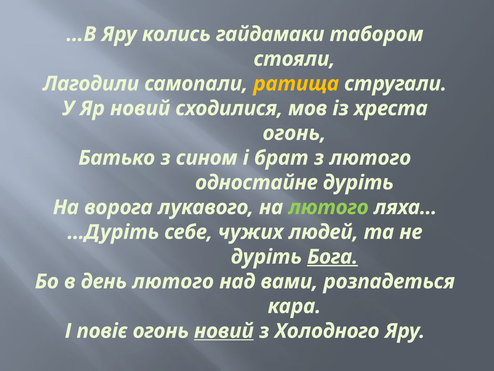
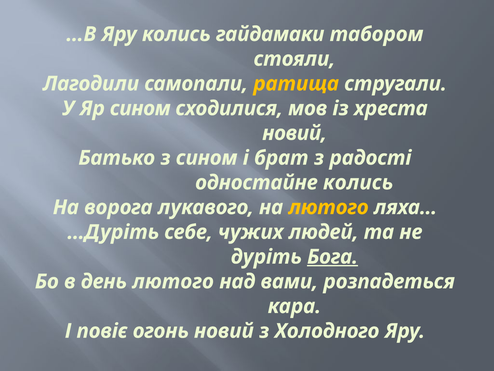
Яр новий: новий -> сином
огонь at (294, 133): огонь -> новий
з лютого: лютого -> радості
одностайне дуріть: дуріть -> колись
лютого at (329, 207) colour: light green -> yellow
новий at (224, 331) underline: present -> none
